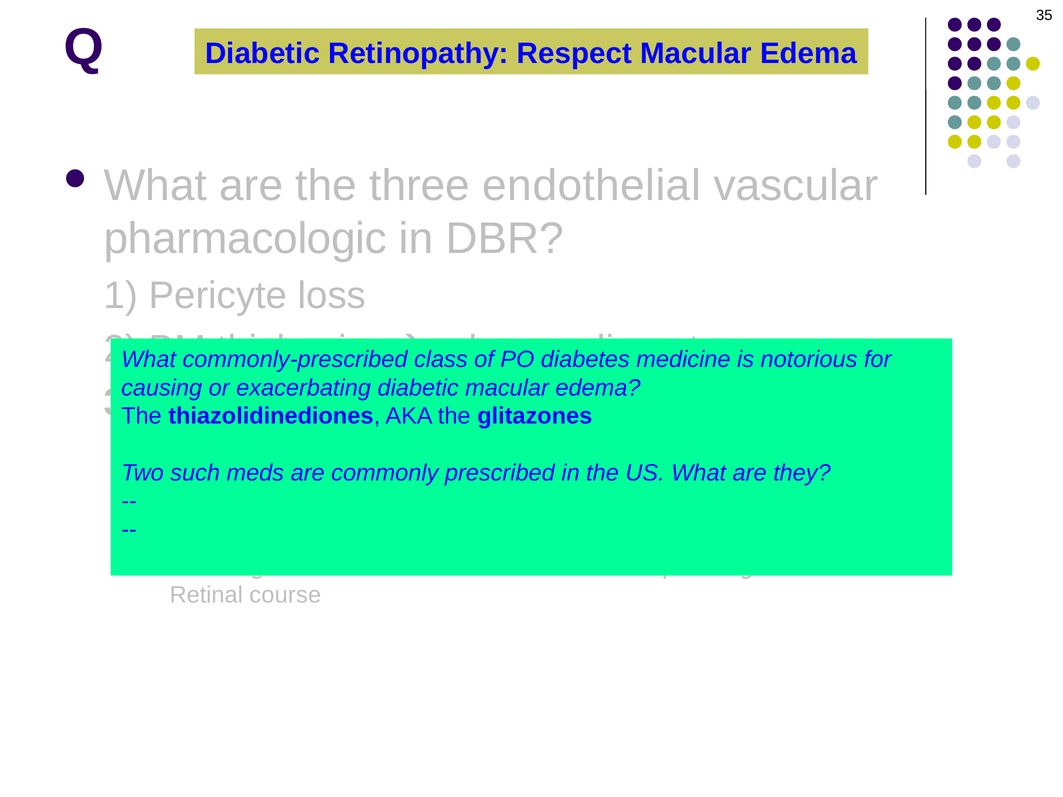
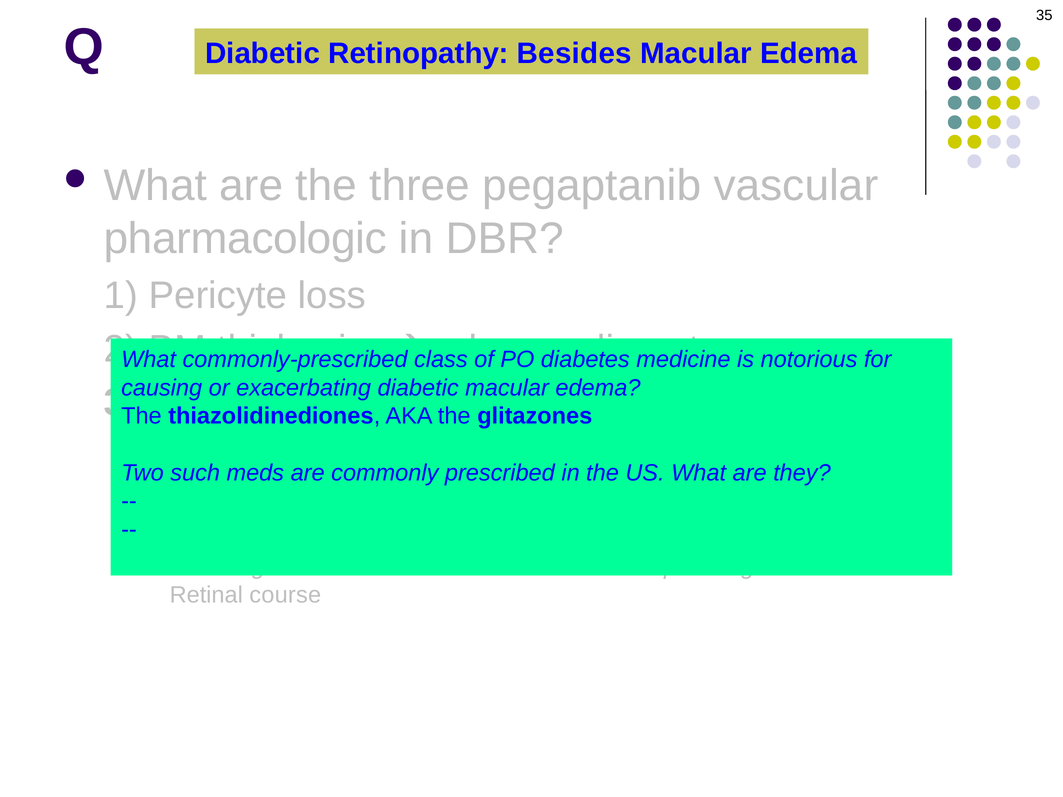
Respect: Respect -> Besides
three endothelial: endothelial -> pegaptanib
